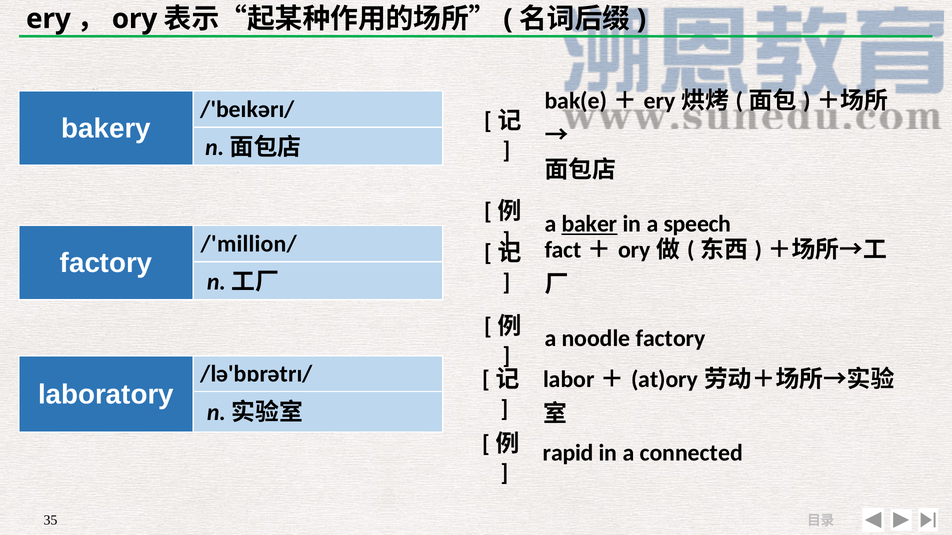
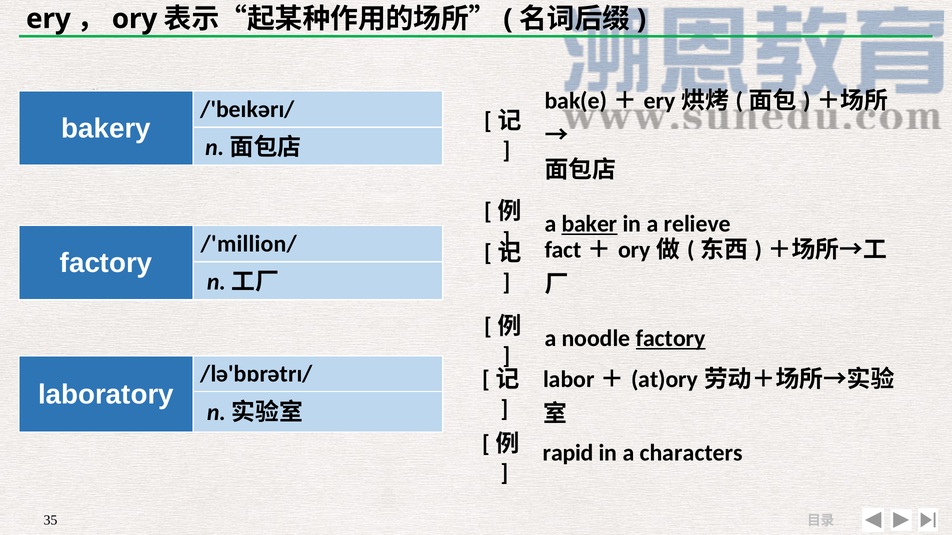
speech: speech -> relieve
factory at (671, 339) underline: none -> present
connected: connected -> characters
